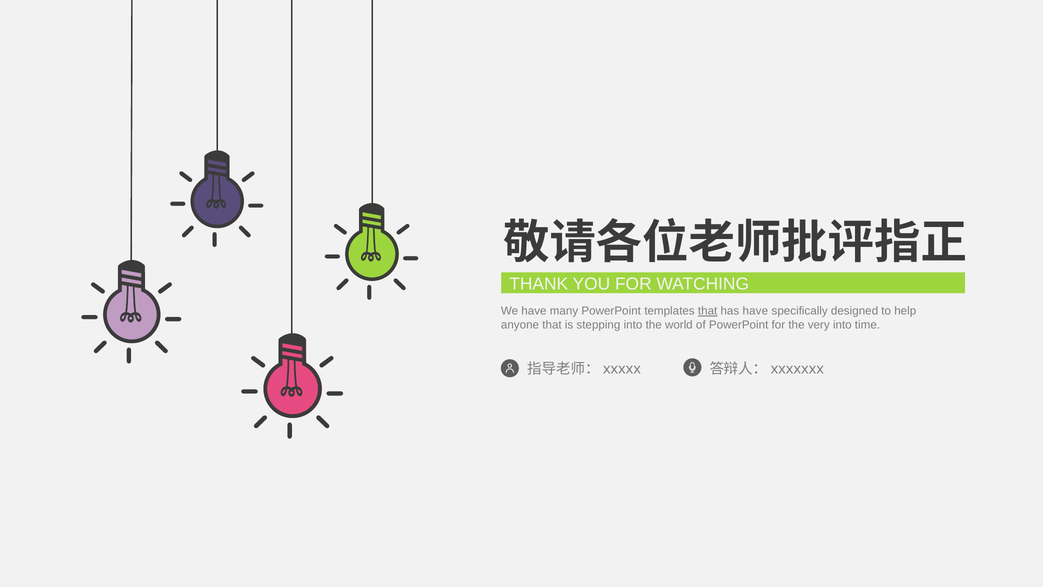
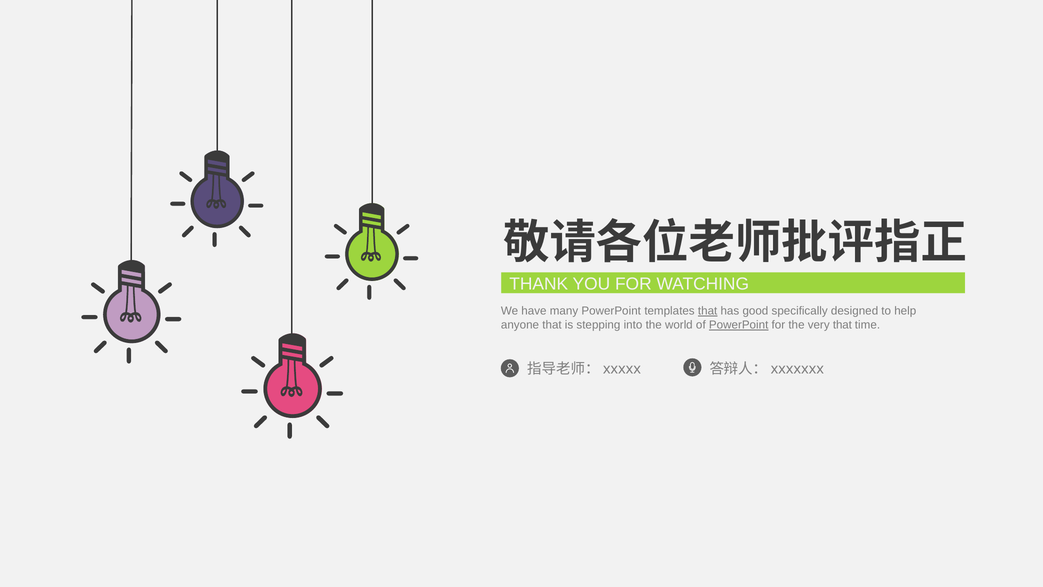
has have: have -> good
PowerPoint at (739, 325) underline: none -> present
very into: into -> that
